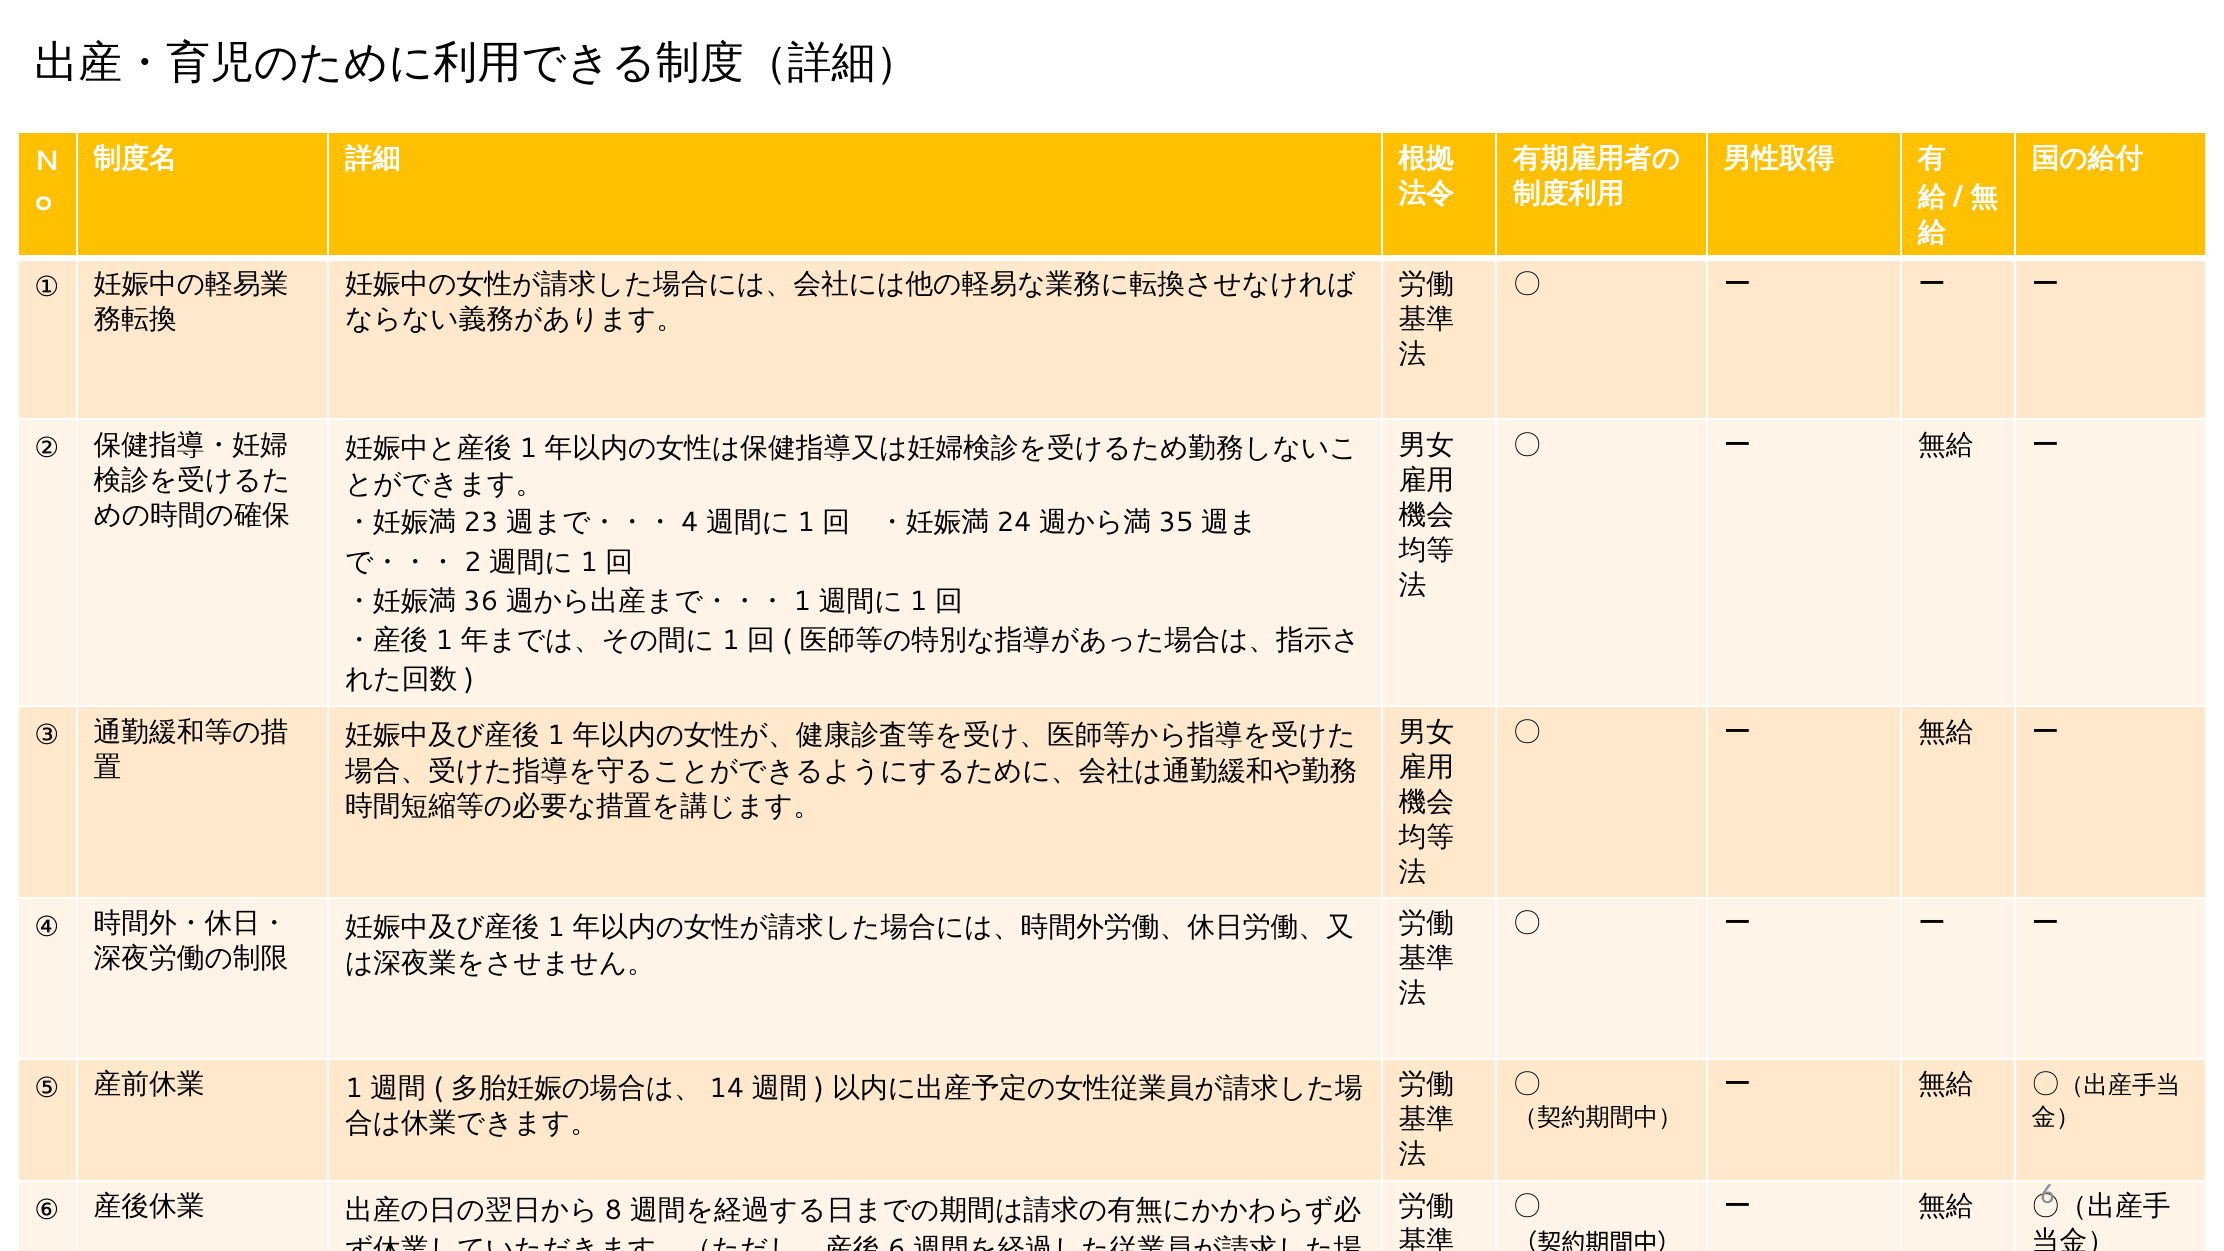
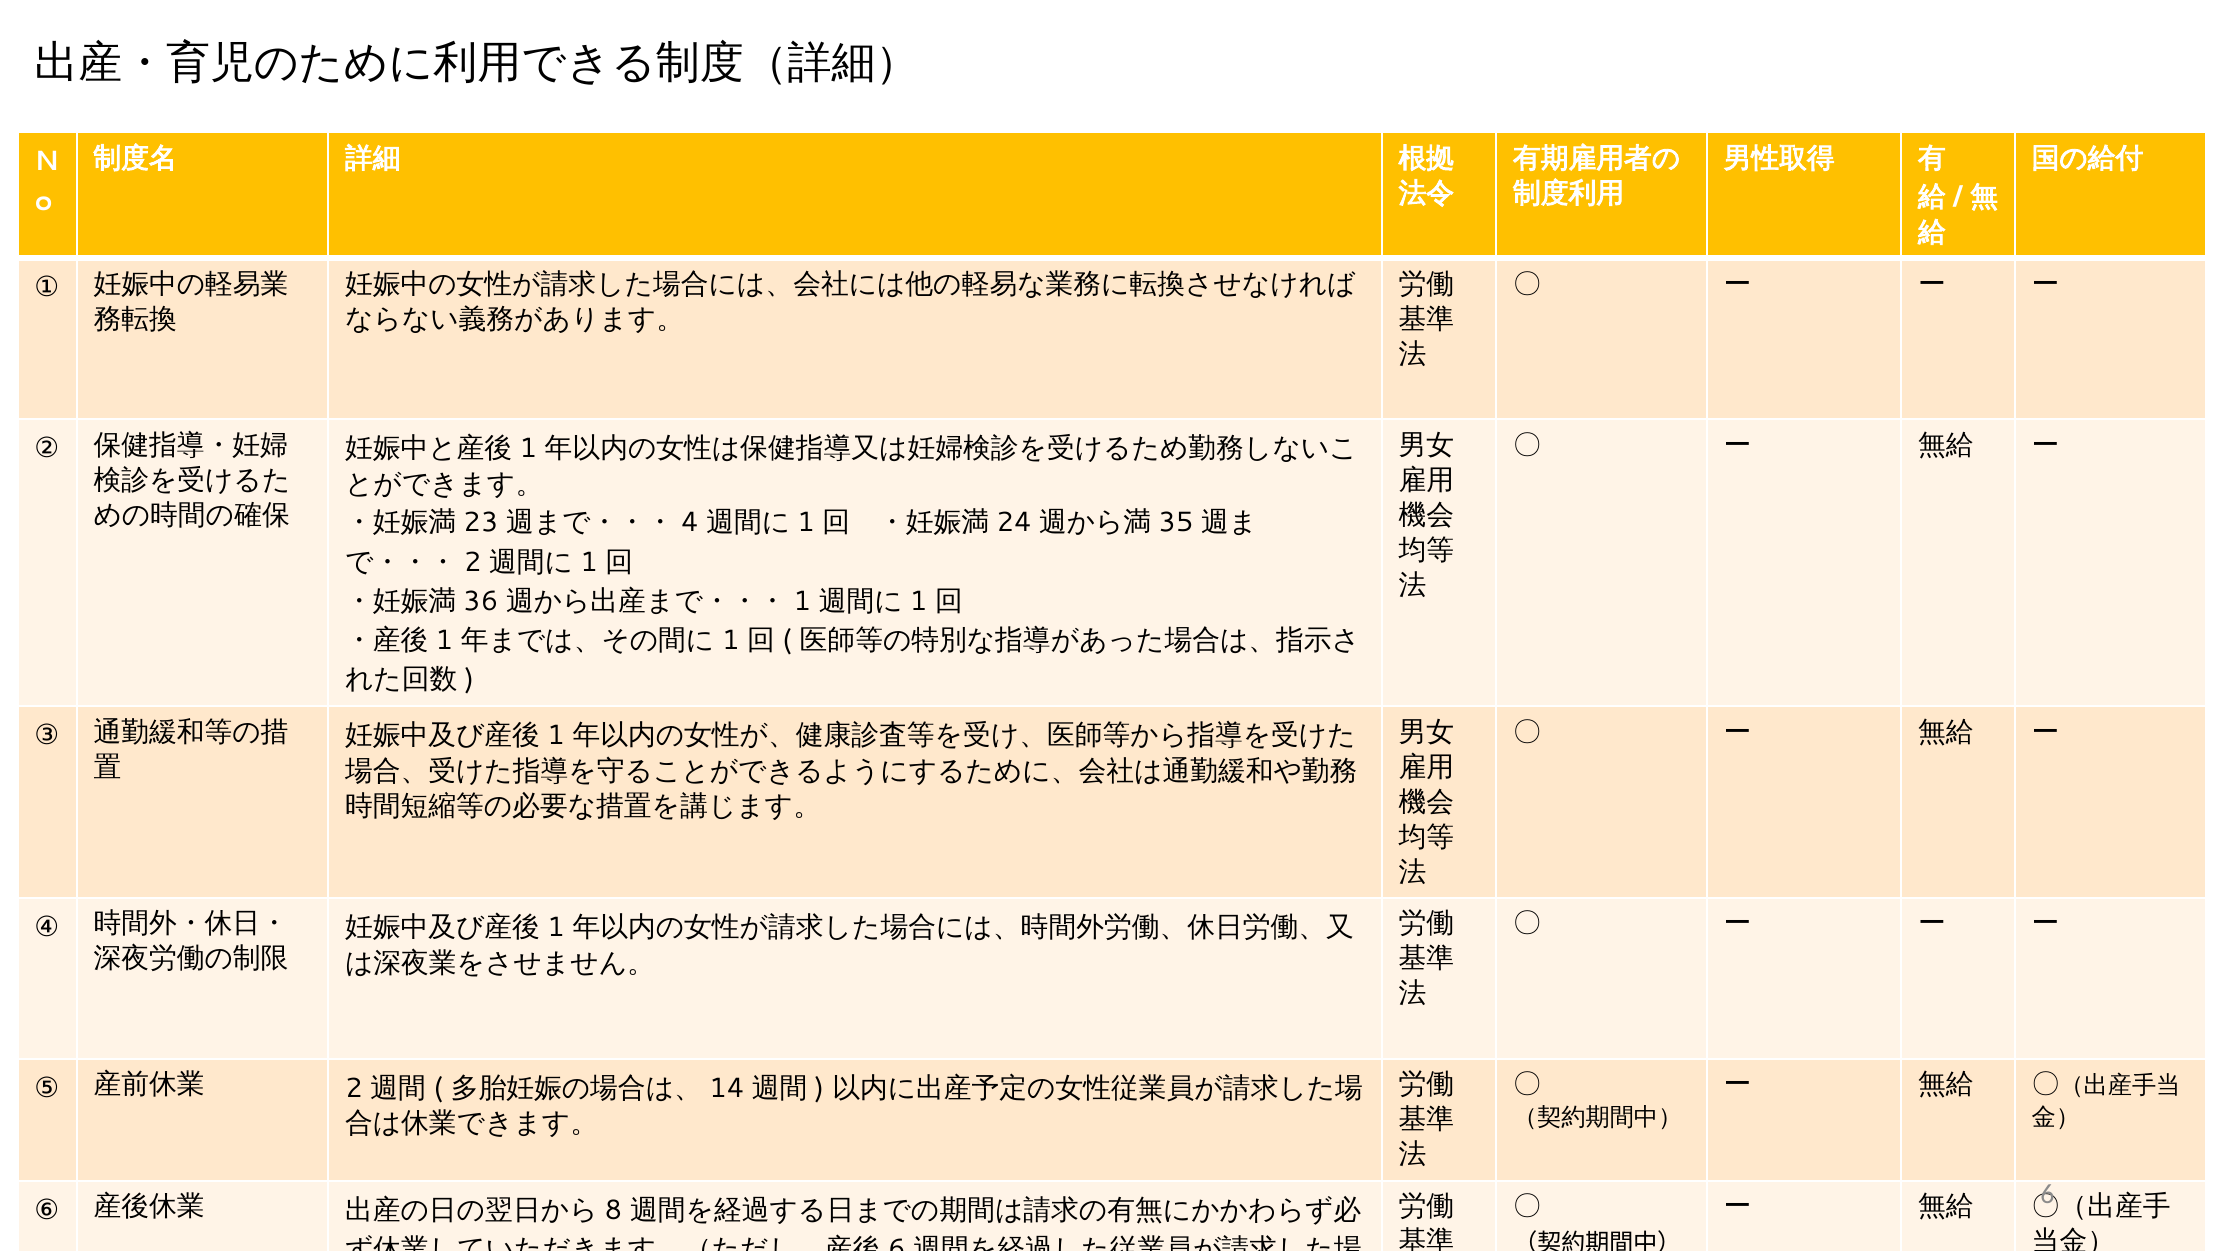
1 at (354, 1088): 1 -> 2
